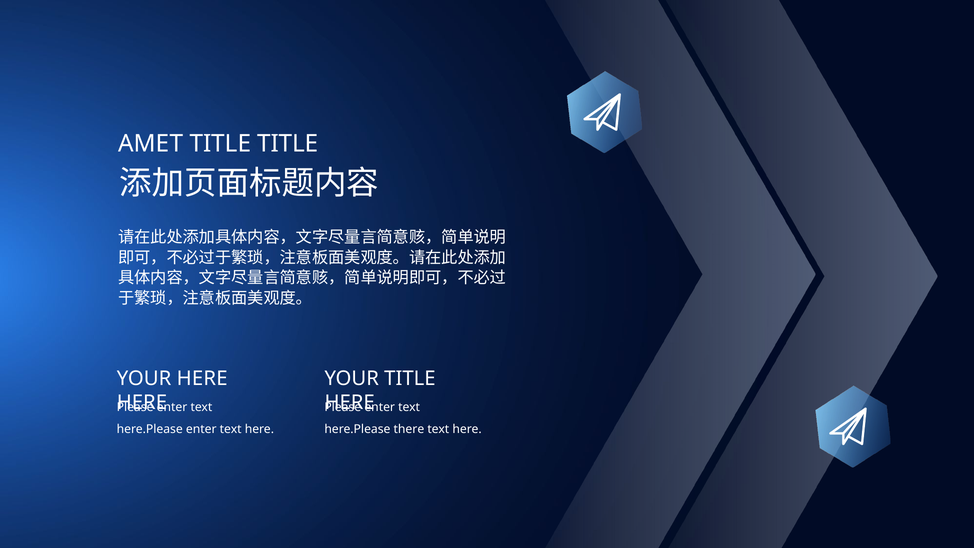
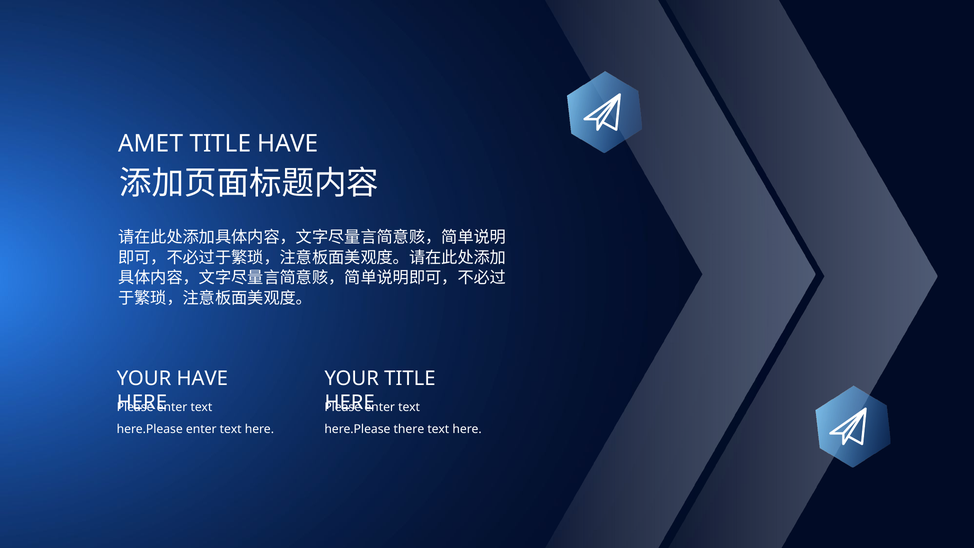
TITLE TITLE: TITLE -> HAVE
YOUR HERE: HERE -> HAVE
